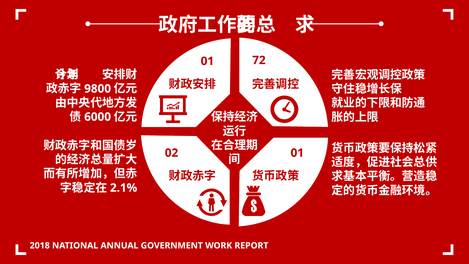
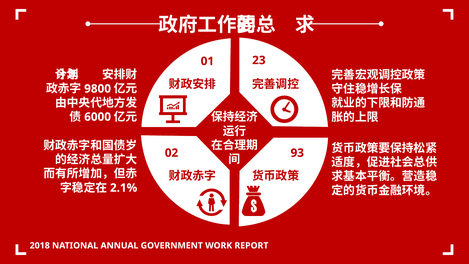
72: 72 -> 23
02 01: 01 -> 93
